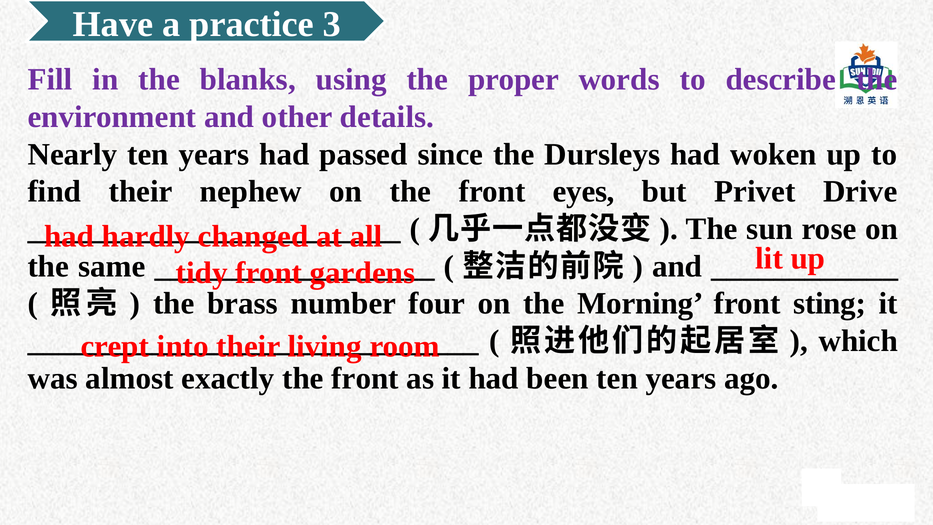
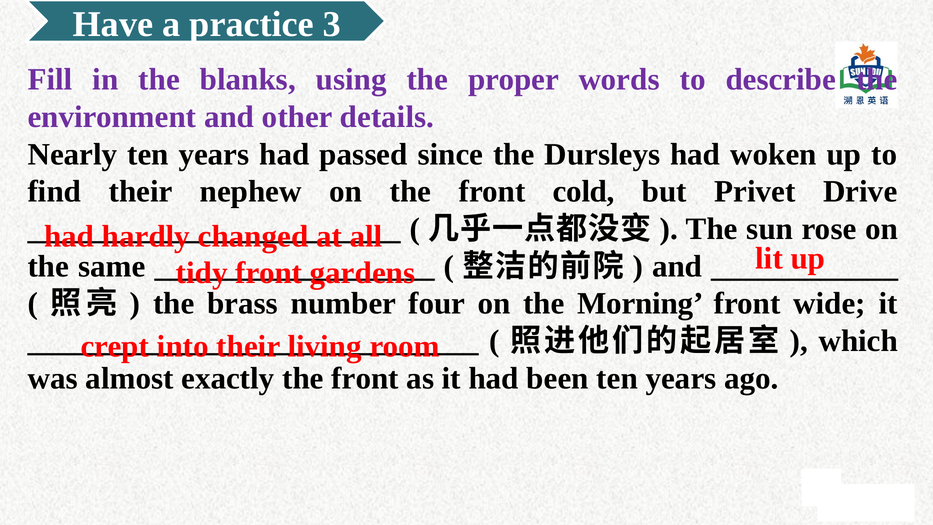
eyes: eyes -> cold
sting: sting -> wide
